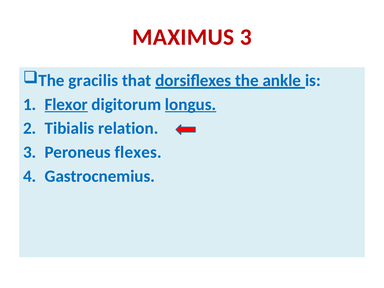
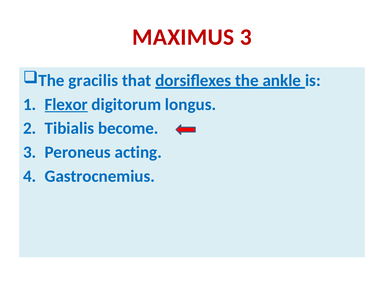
longus underline: present -> none
relation: relation -> become
flexes: flexes -> acting
